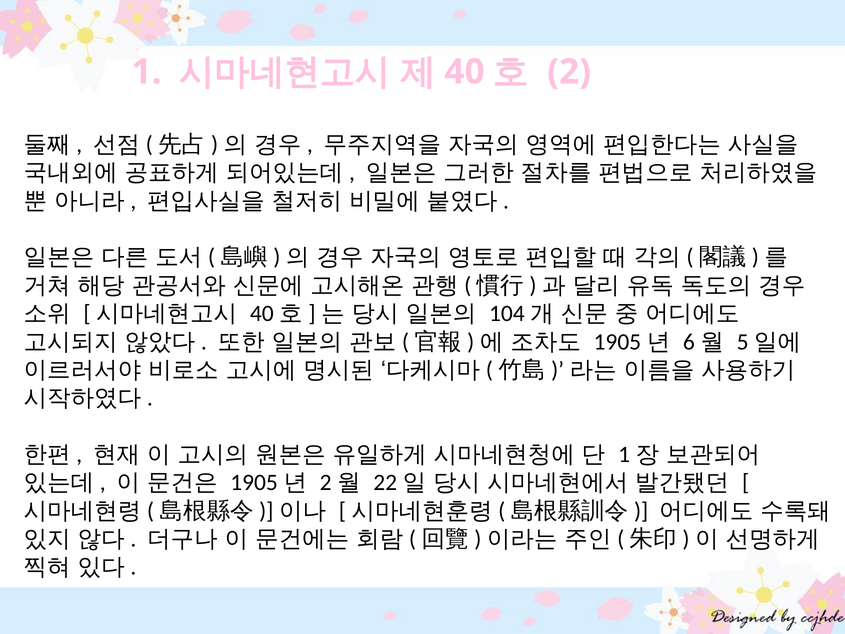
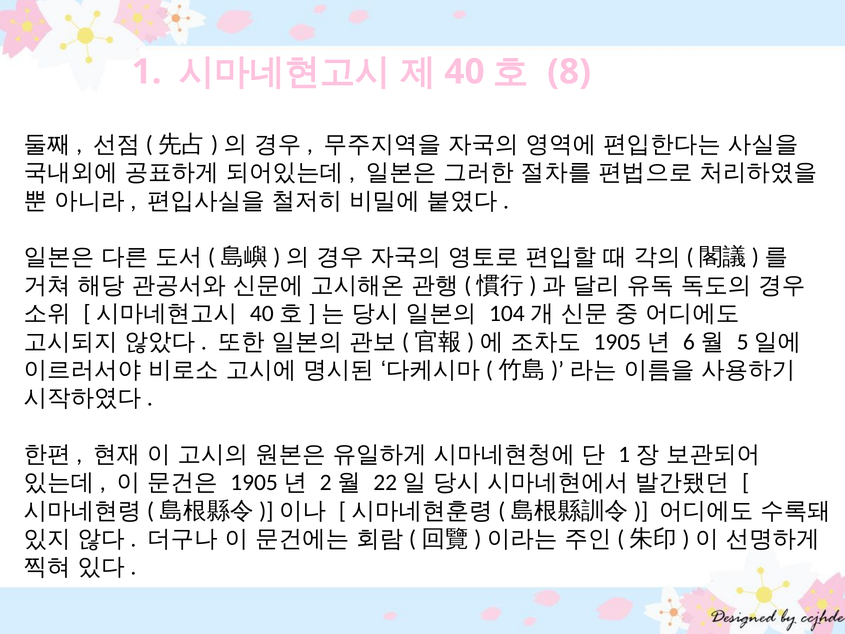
2: 2 -> 8
